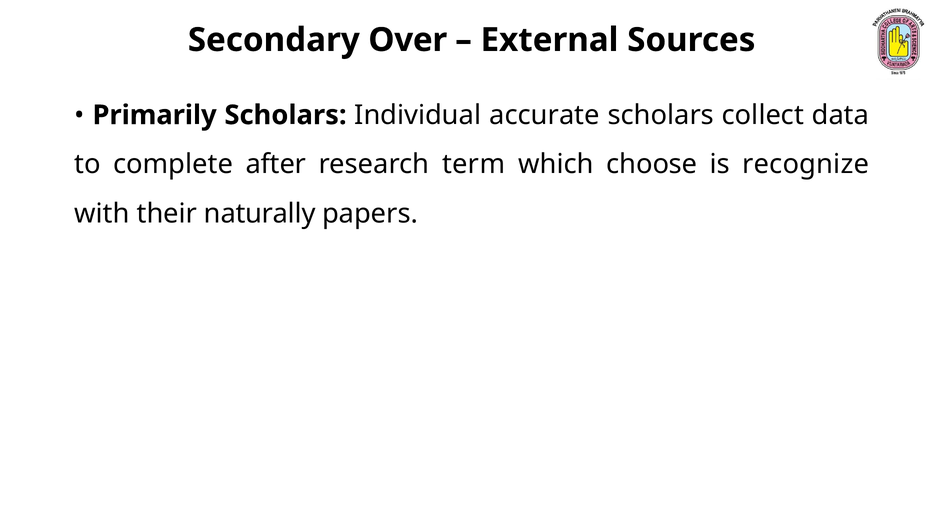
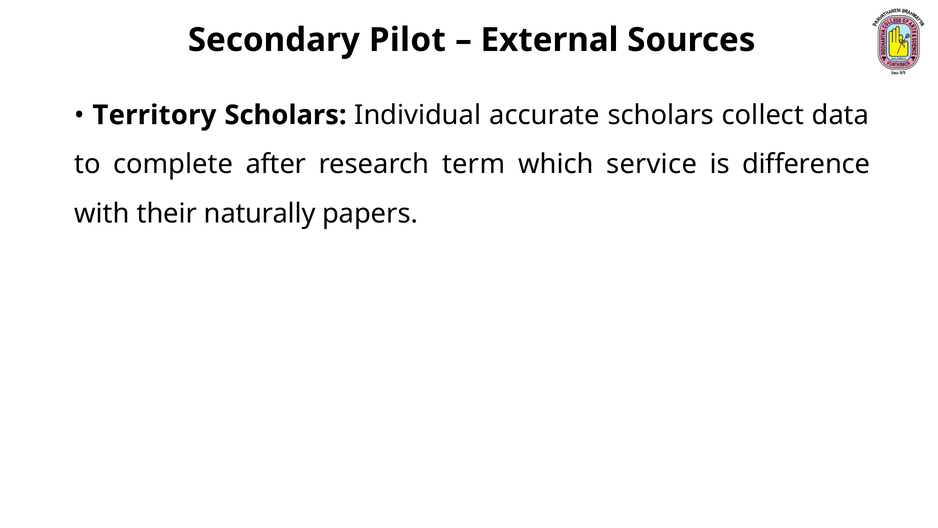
Over: Over -> Pilot
Primarily: Primarily -> Territory
choose: choose -> service
recognize: recognize -> difference
